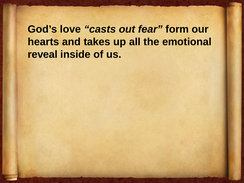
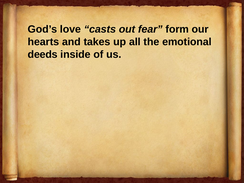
reveal: reveal -> deeds
